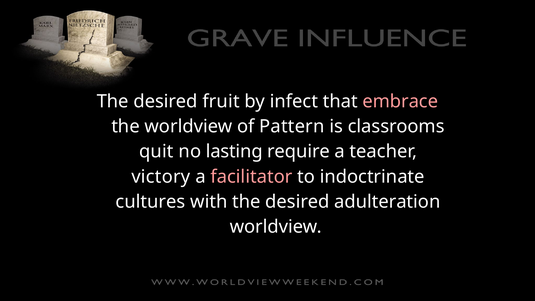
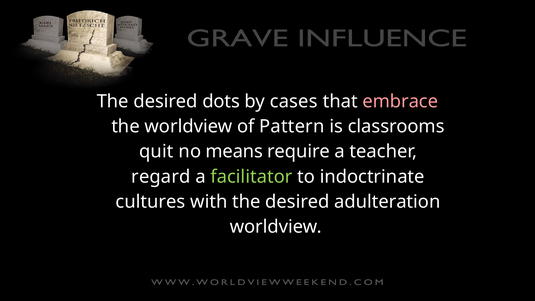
fruit: fruit -> dots
infect: infect -> cases
lasting: lasting -> means
victory: victory -> regard
facilitator colour: pink -> light green
